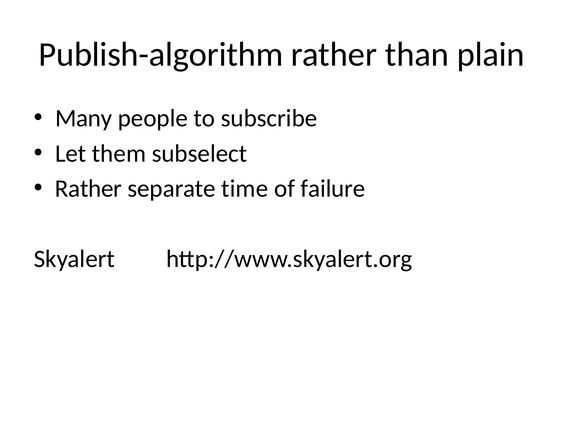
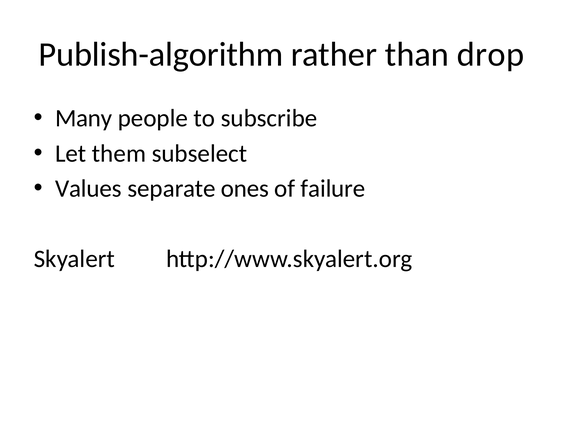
plain: plain -> drop
Rather at (88, 189): Rather -> Values
time: time -> ones
